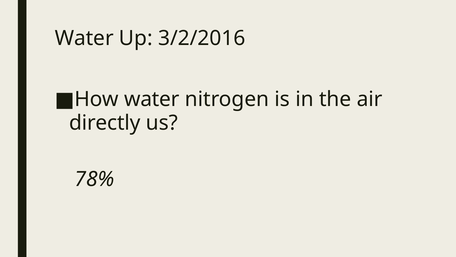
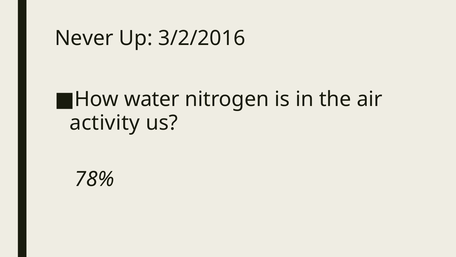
Water at (84, 38): Water -> Never
directly: directly -> activity
